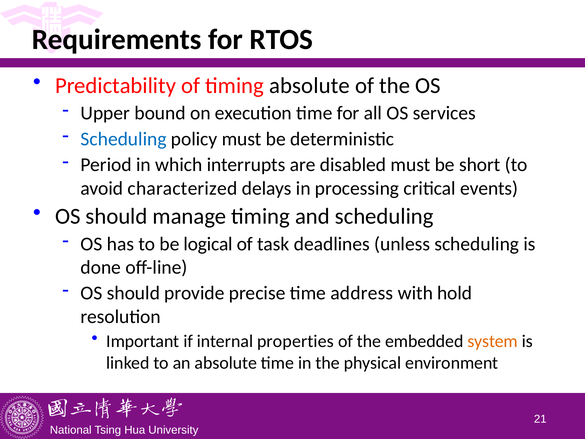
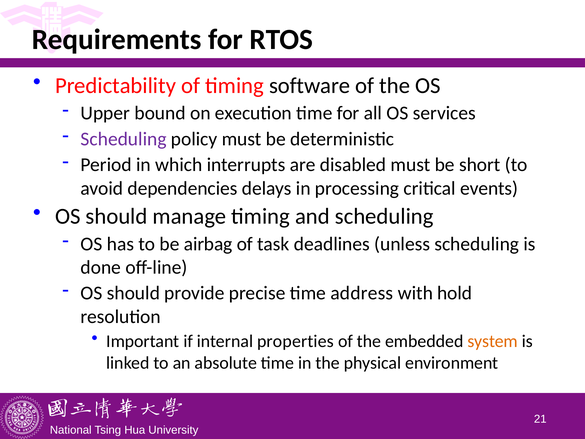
timing absolute: absolute -> software
Scheduling at (124, 139) colour: blue -> purple
characterized: characterized -> dependencies
logical: logical -> airbag
